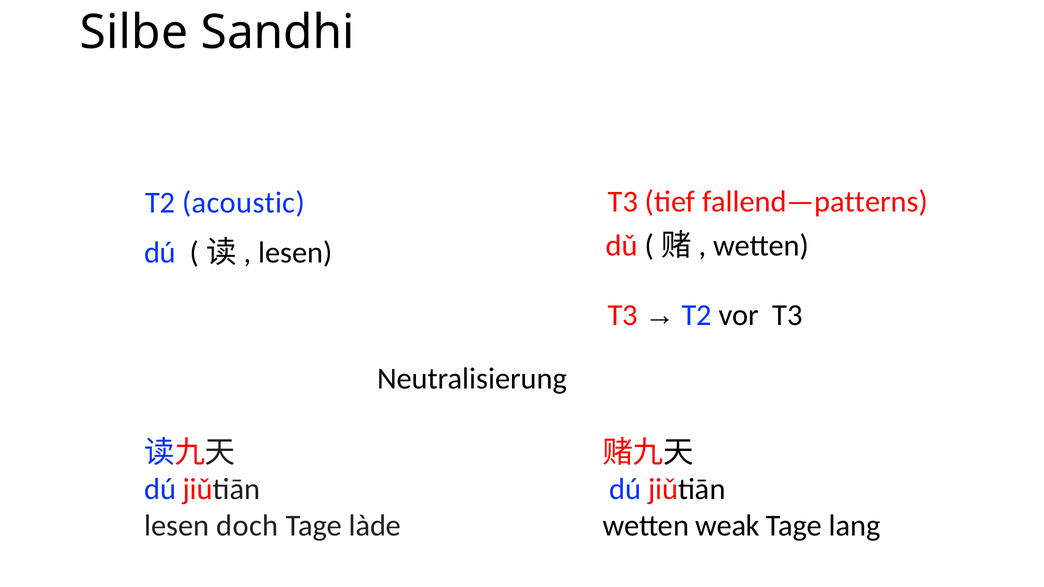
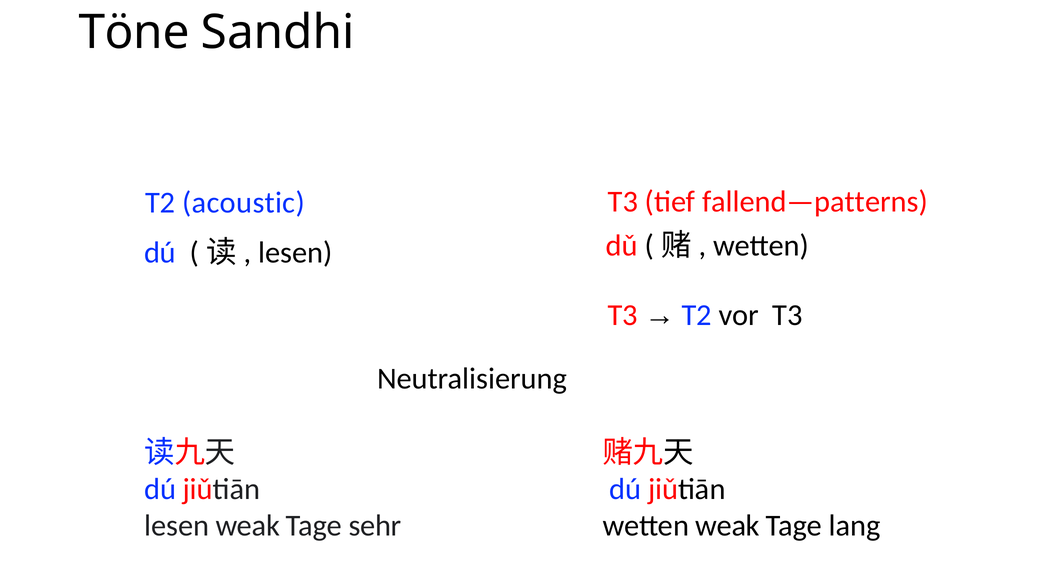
Silbe: Silbe -> Töne
lesen doch: doch -> weak
làde: làde -> sehr
